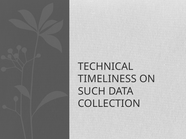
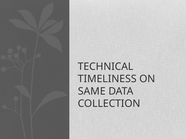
SUCH: SUCH -> SAME
